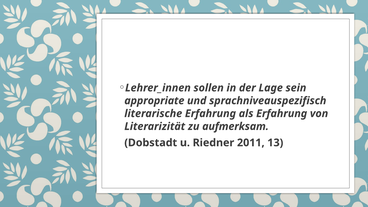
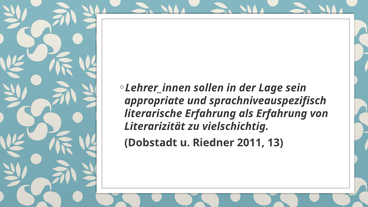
aufmerksam: aufmerksam -> vielschichtig
